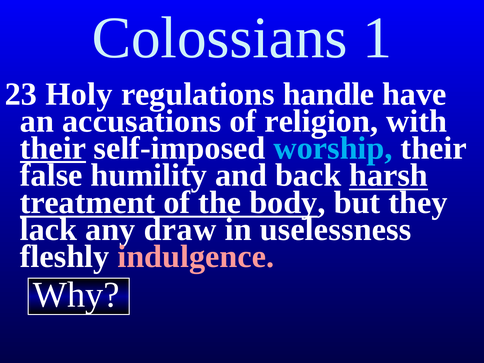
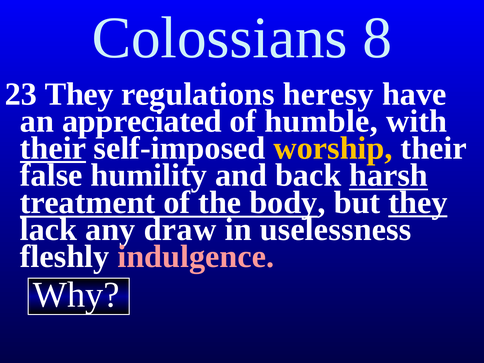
1: 1 -> 8
23 Holy: Holy -> They
handle: handle -> heresy
accusations: accusations -> appreciated
religion: religion -> humble
worship colour: light blue -> yellow
they at (418, 202) underline: none -> present
